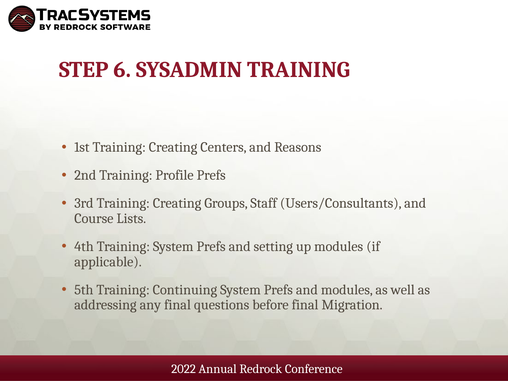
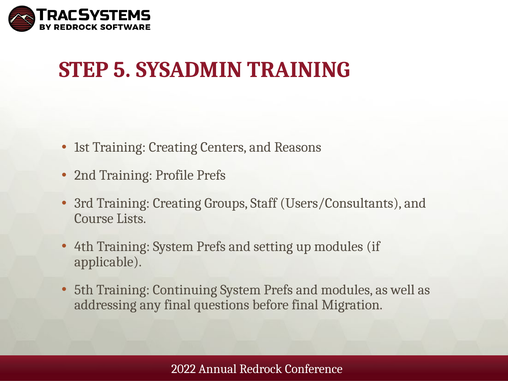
6: 6 -> 5
